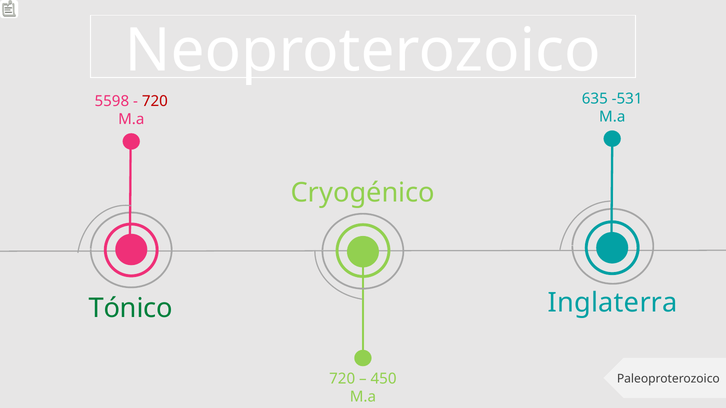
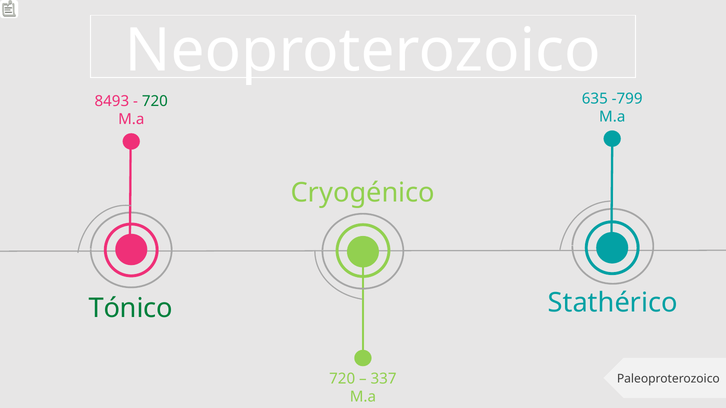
-531: -531 -> -799
5598: 5598 -> 8493
720 at (155, 101) colour: red -> green
Inglaterra: Inglaterra -> Stathérico
450: 450 -> 337
